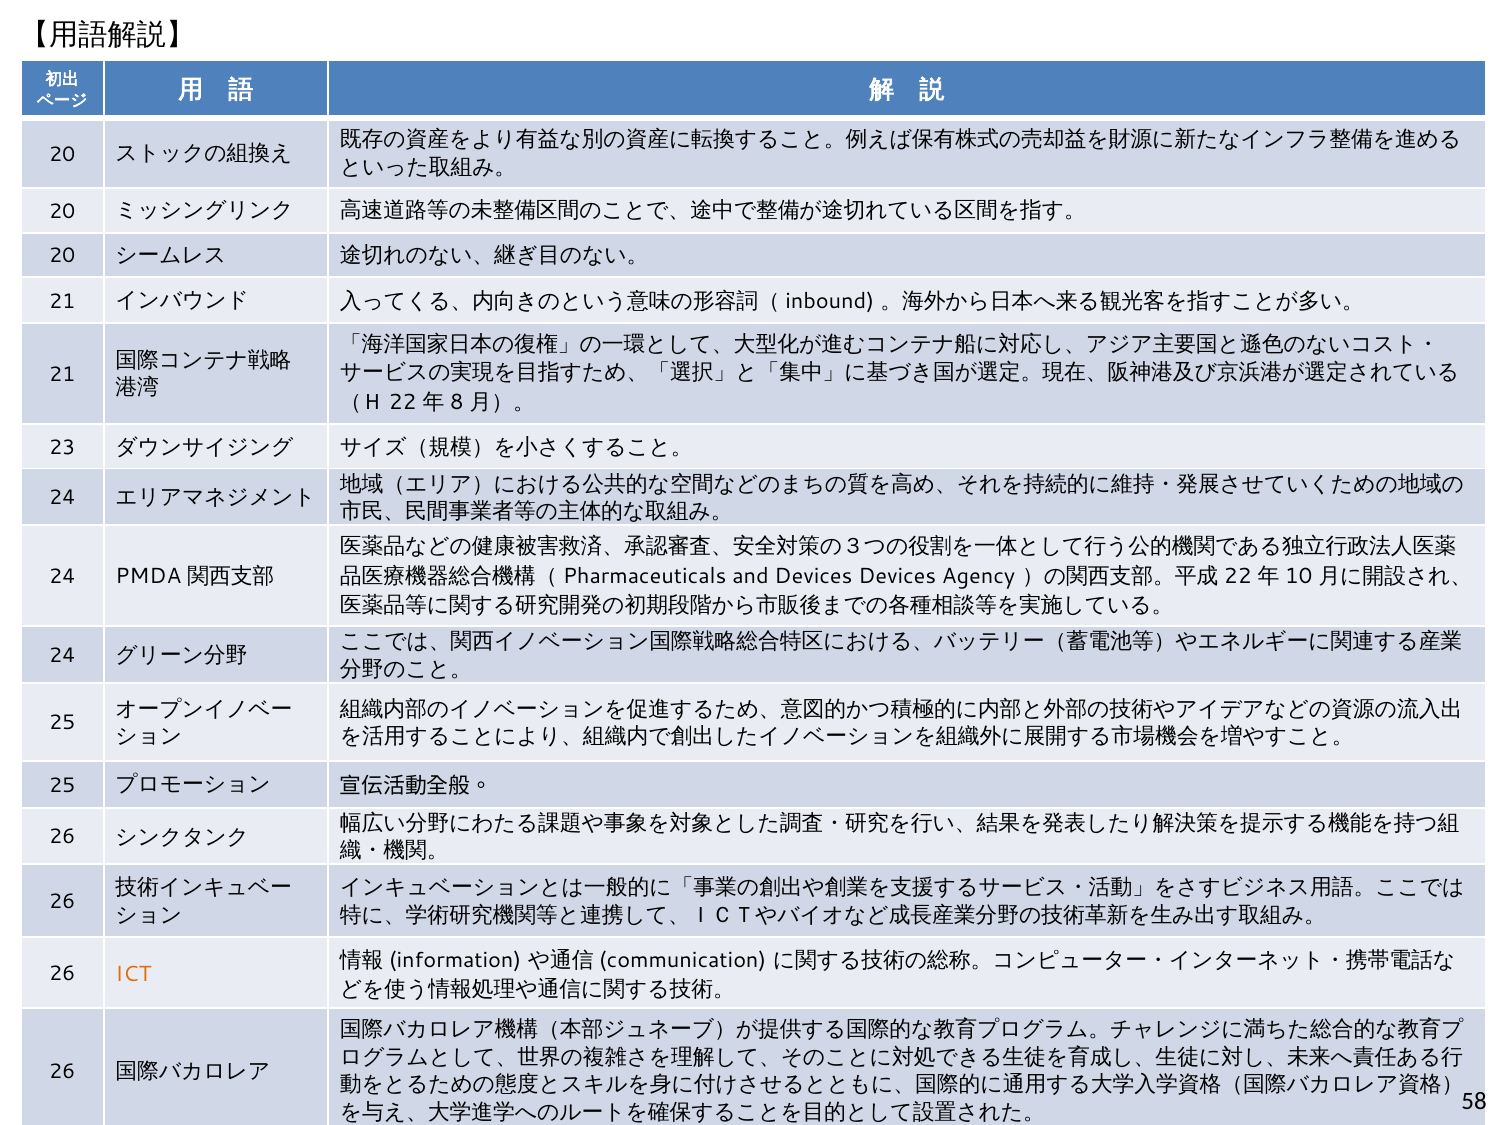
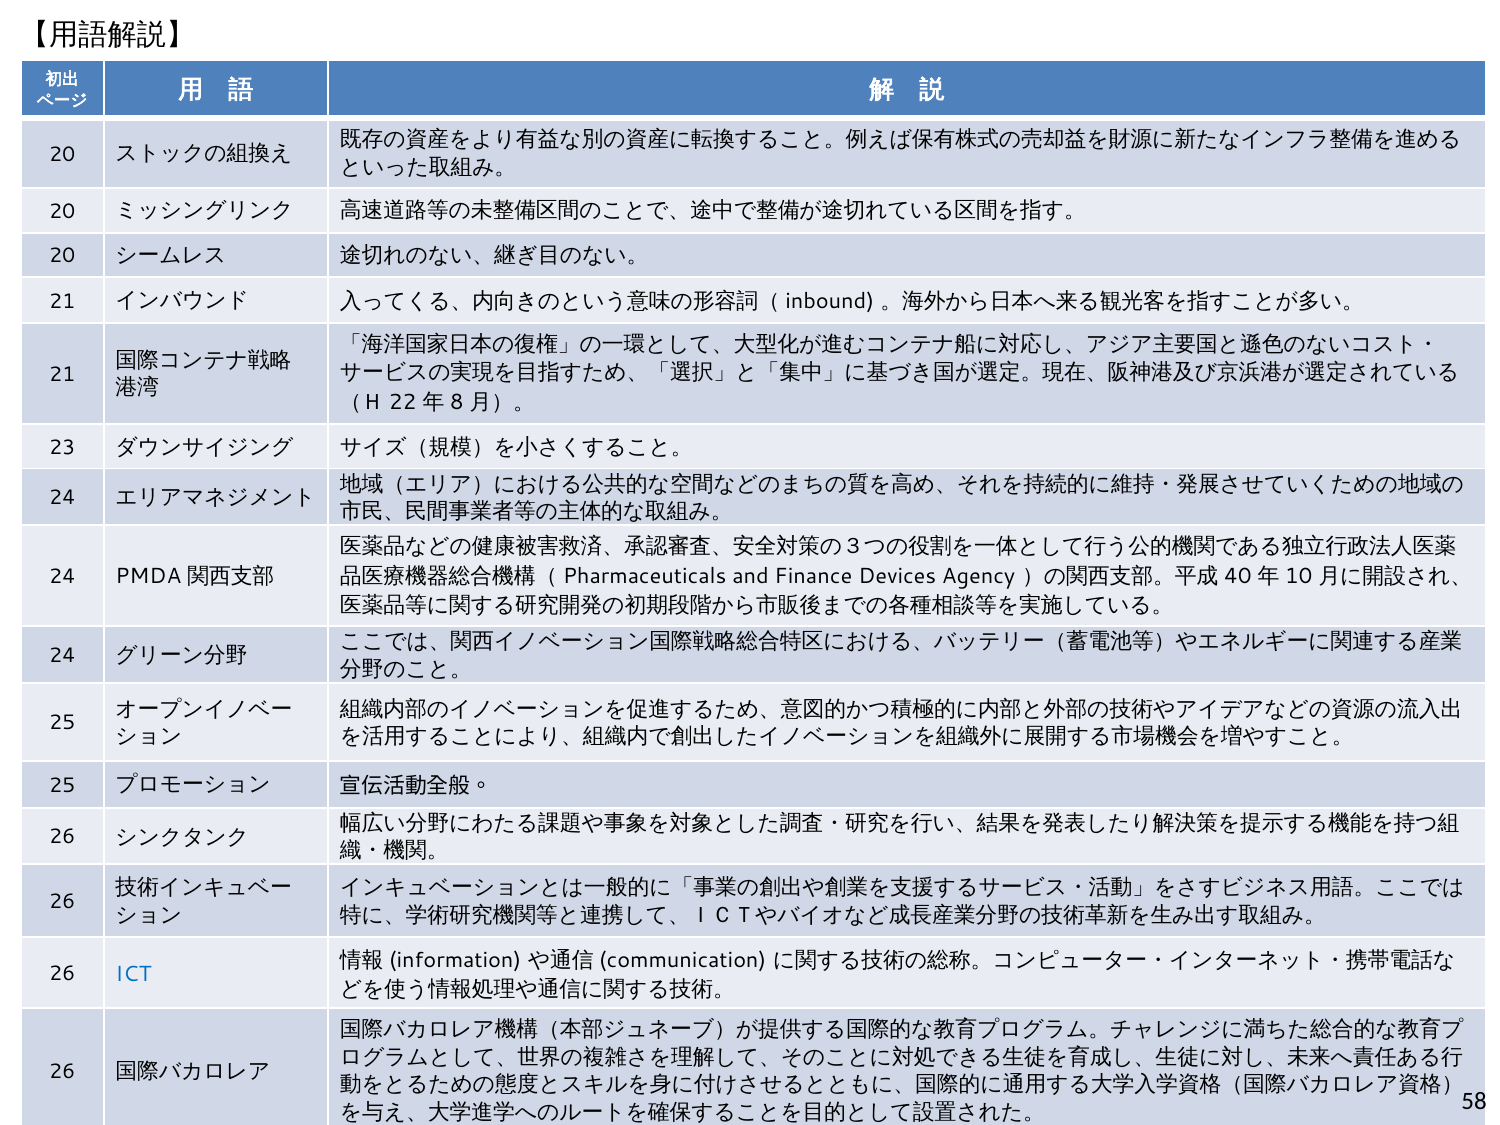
and Devices: Devices -> Finance
22: 22 -> 40
ICT colour: orange -> blue
